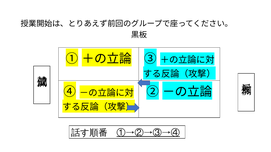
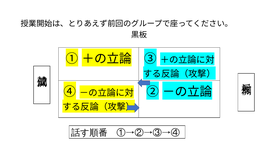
①→②→③→④ underline: present -> none
